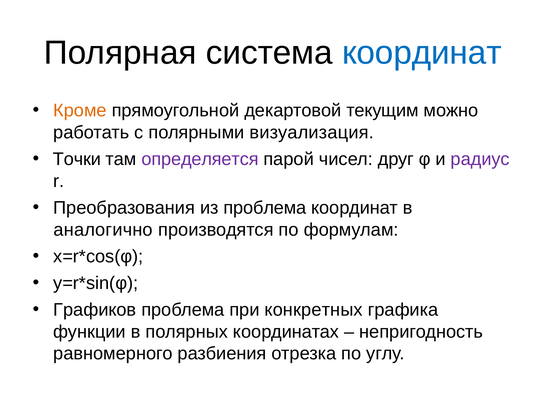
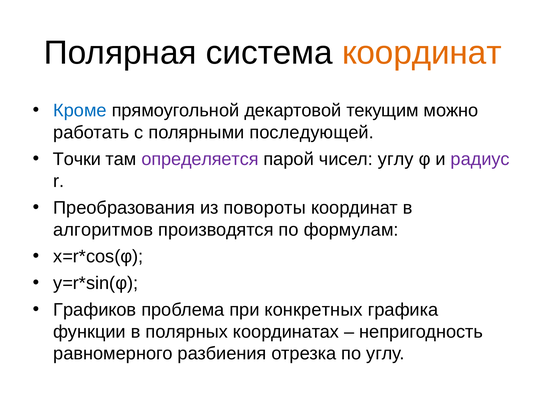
координат at (422, 53) colour: blue -> orange
Кроме colour: orange -> blue
визуализация: визуализация -> последующей
чисел друг: друг -> углу
из проблема: проблема -> повороты
аналогично: аналогично -> алгоритмов
